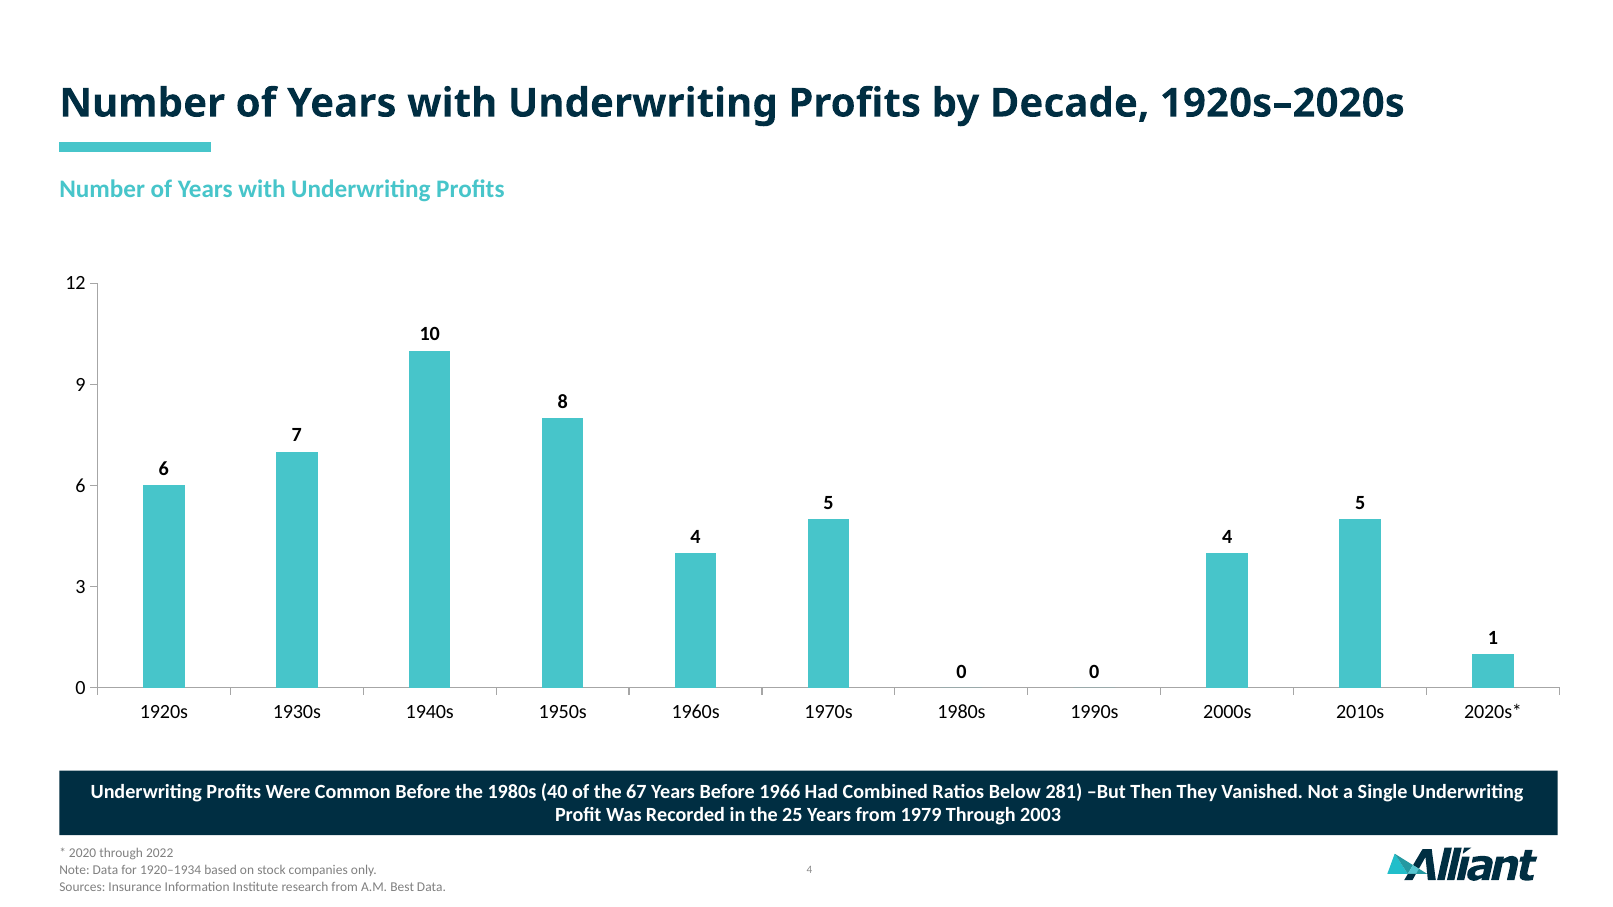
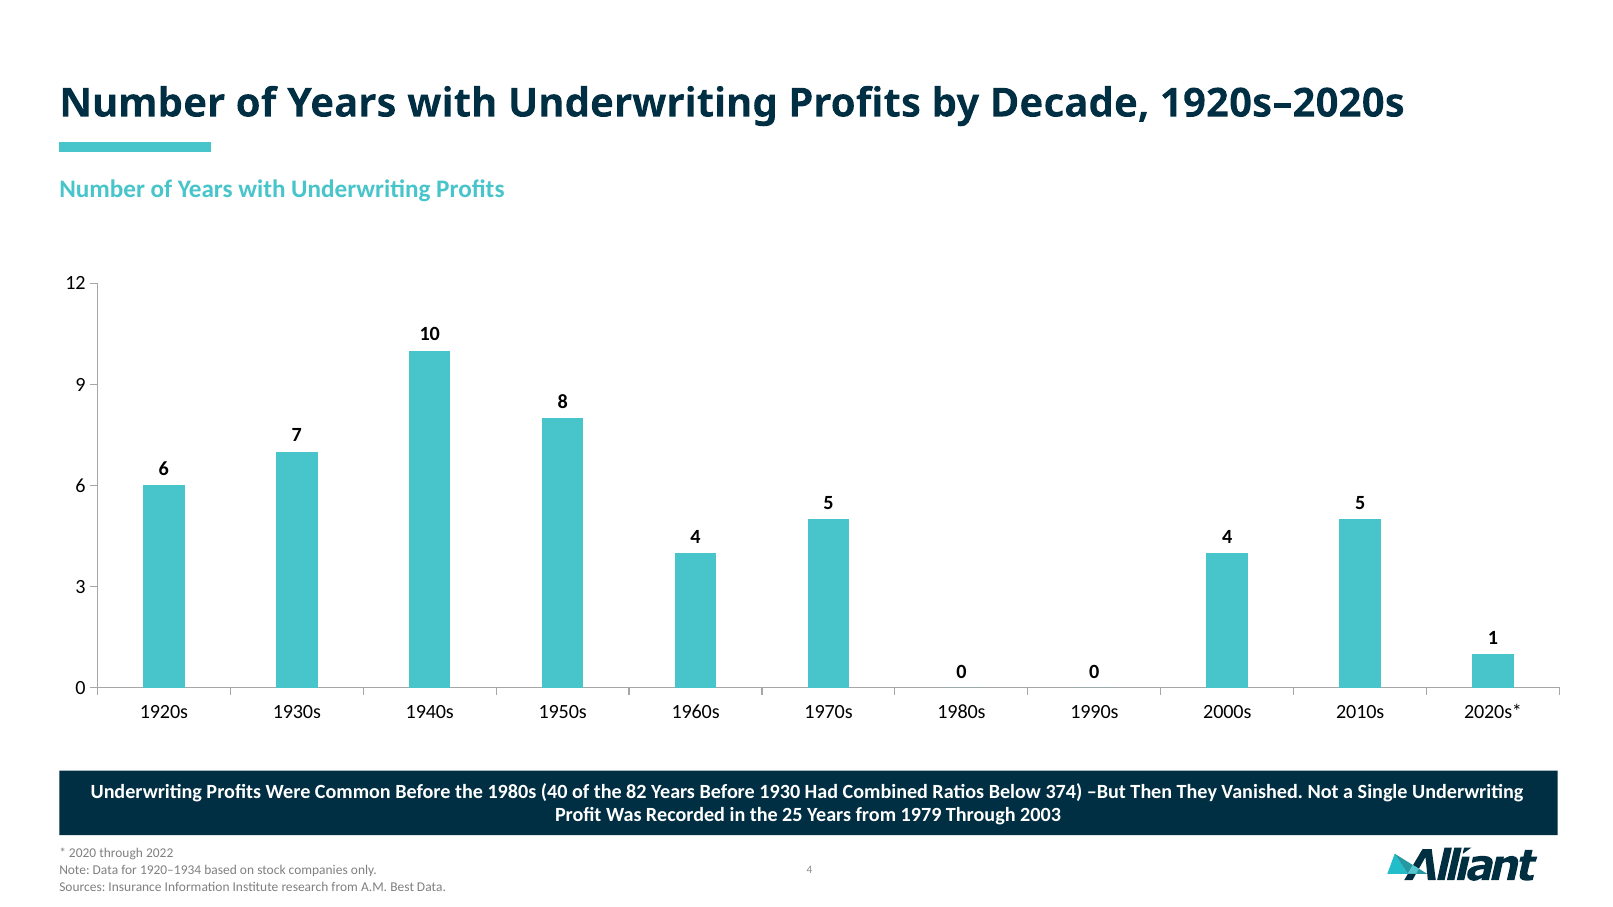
67: 67 -> 82
1966: 1966 -> 1930
281: 281 -> 374
